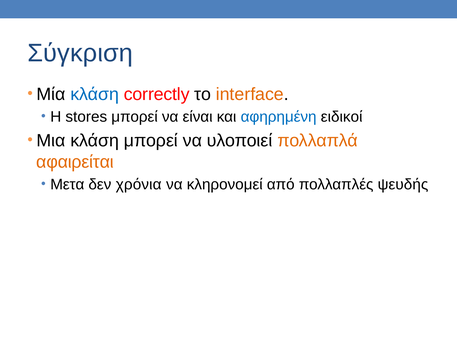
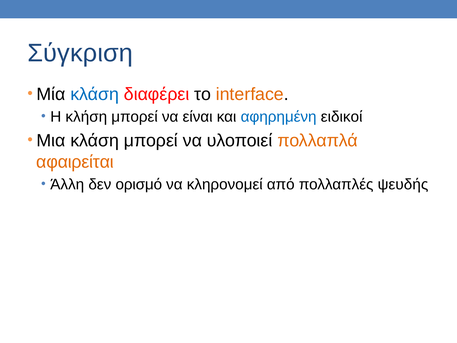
correctly: correctly -> διαφέρει
stores: stores -> κλήση
Μετα: Μετα -> Άλλη
χρόνια: χρόνια -> ορισμό
